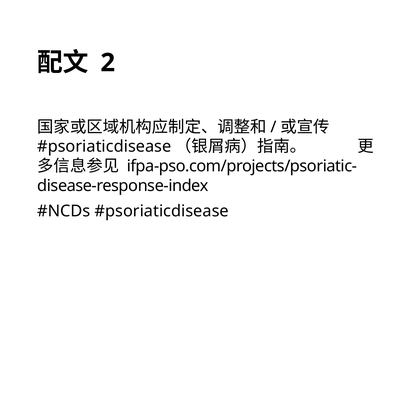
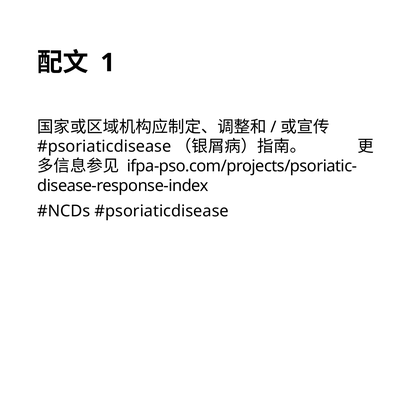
2: 2 -> 1
